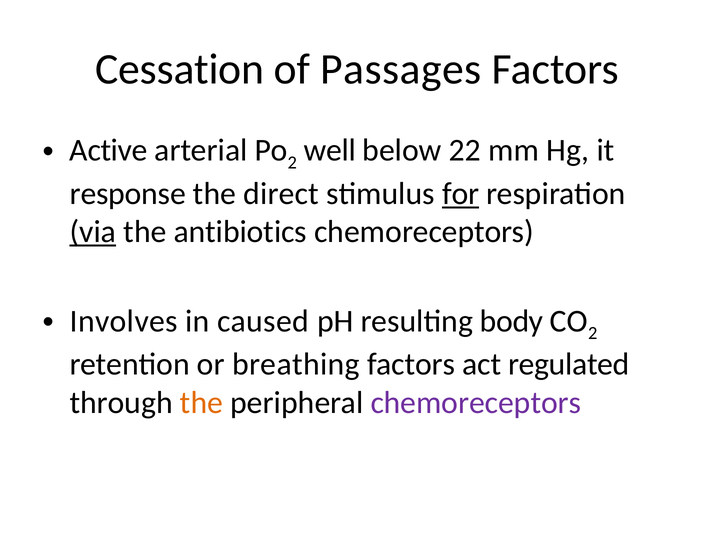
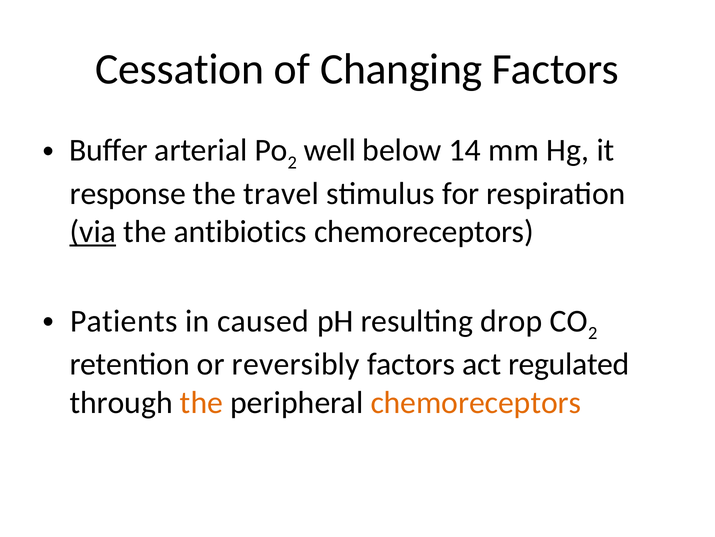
Passages: Passages -> Changing
Active: Active -> Buffer
22: 22 -> 14
direct: direct -> travel
for underline: present -> none
Involves: Involves -> Patients
body: body -> drop
breathing: breathing -> reversibly
chemoreceptors at (476, 402) colour: purple -> orange
